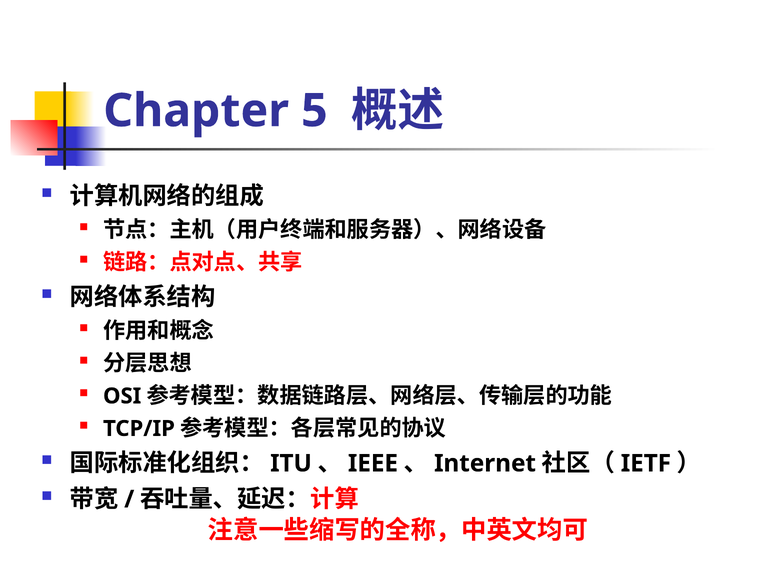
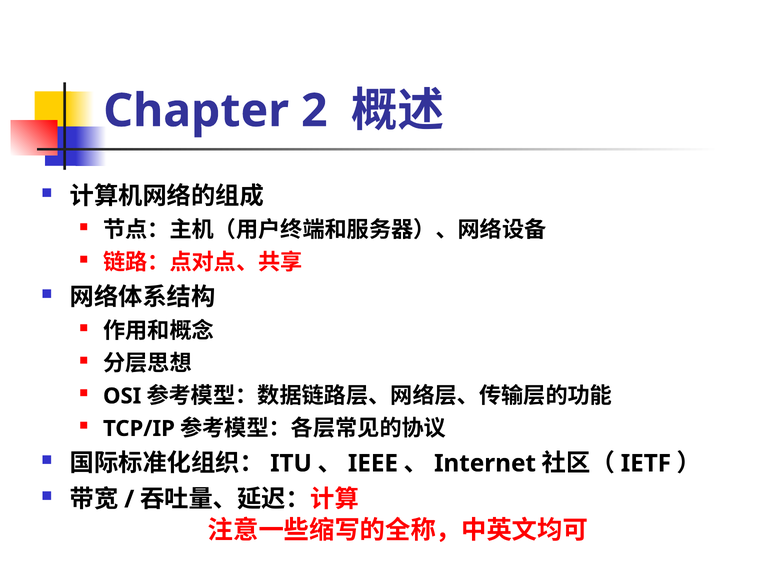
5: 5 -> 2
